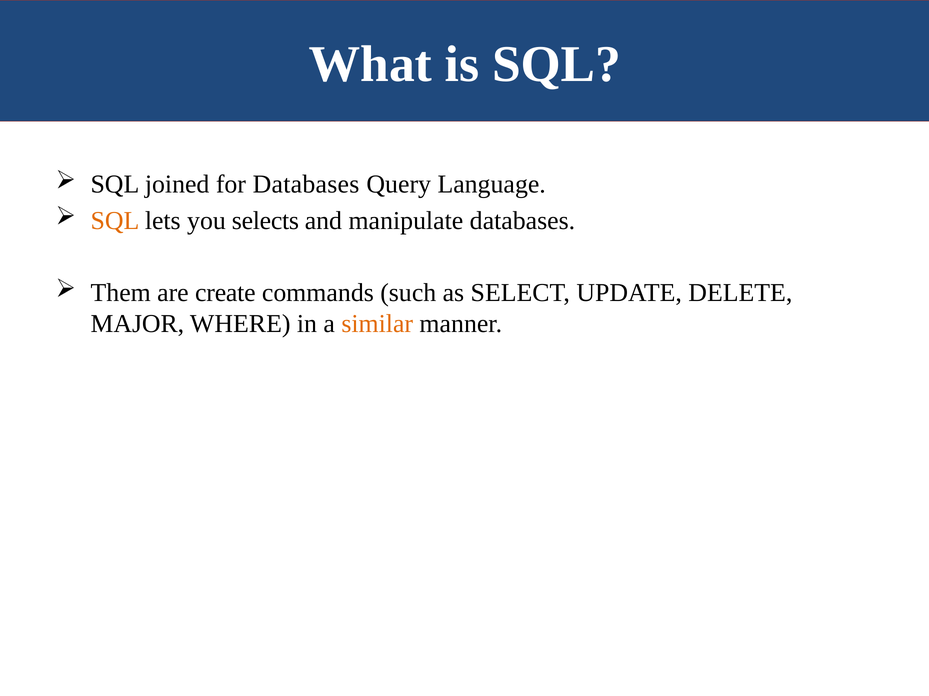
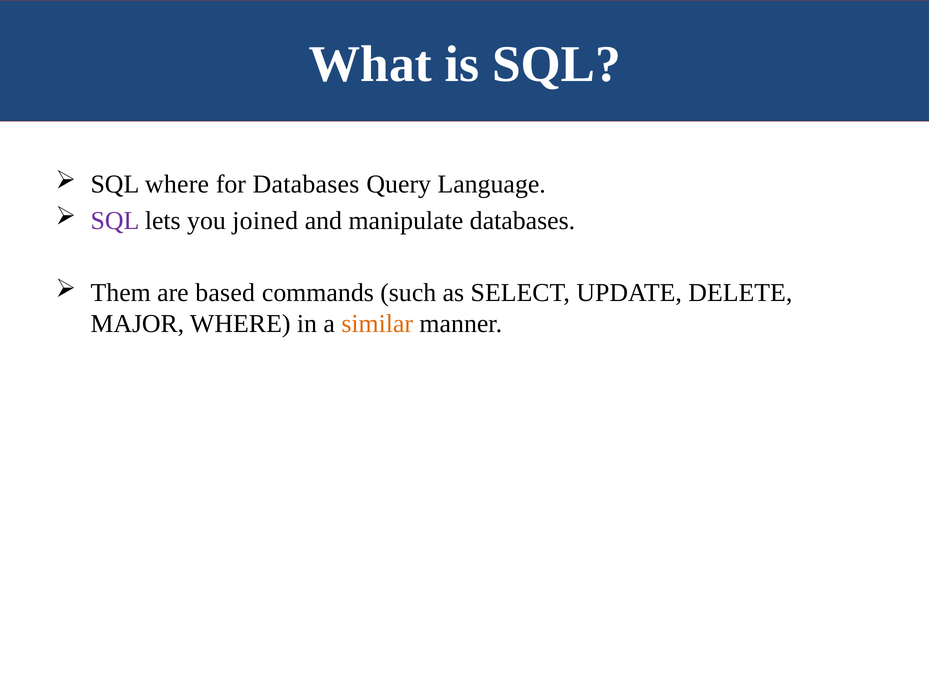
SQL joined: joined -> where
SQL at (115, 221) colour: orange -> purple
selects: selects -> joined
create: create -> based
